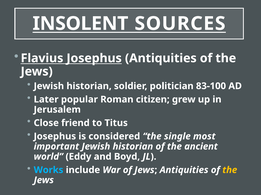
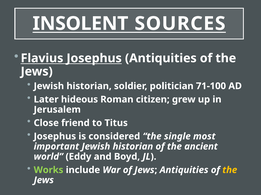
83-100: 83-100 -> 71-100
popular: popular -> hideous
Works colour: light blue -> light green
